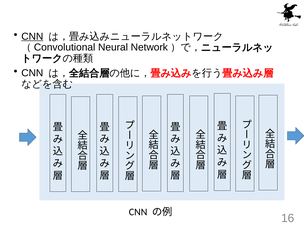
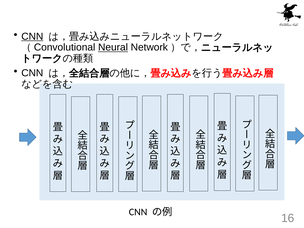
Neural underline: none -> present
